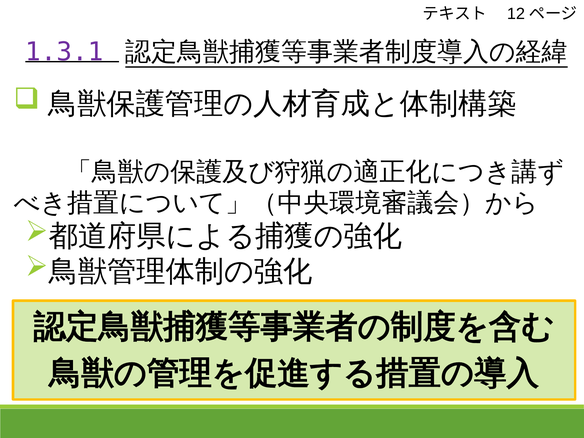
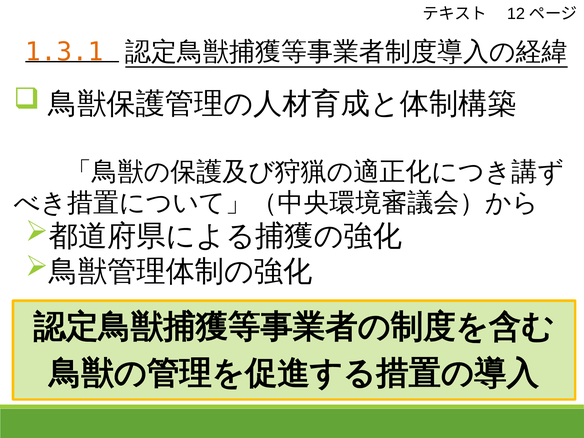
1.3.1 colour: purple -> orange
